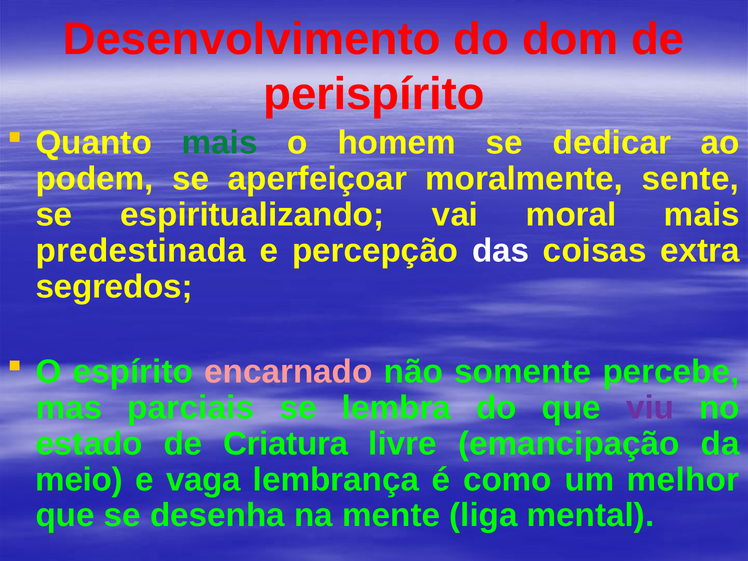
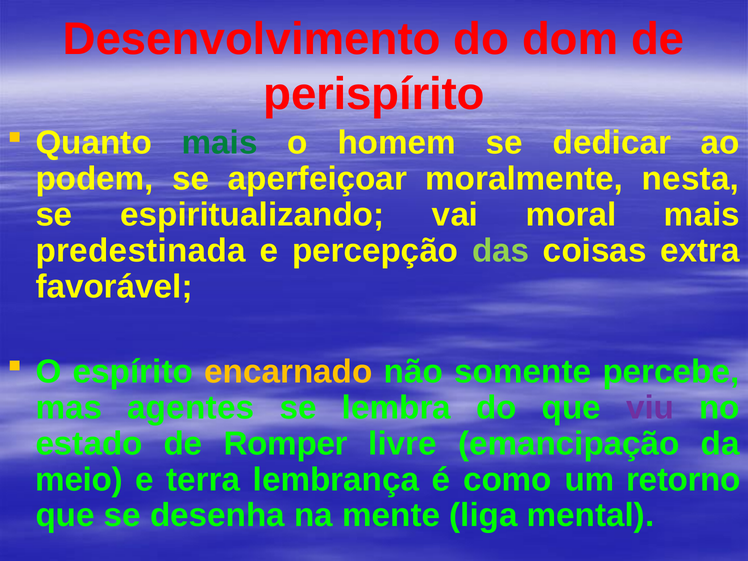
sente: sente -> nesta
das colour: white -> light green
segredos: segredos -> favorável
encarnado colour: pink -> yellow
parciais: parciais -> agentes
Criatura: Criatura -> Romper
vaga: vaga -> terra
melhor: melhor -> retorno
